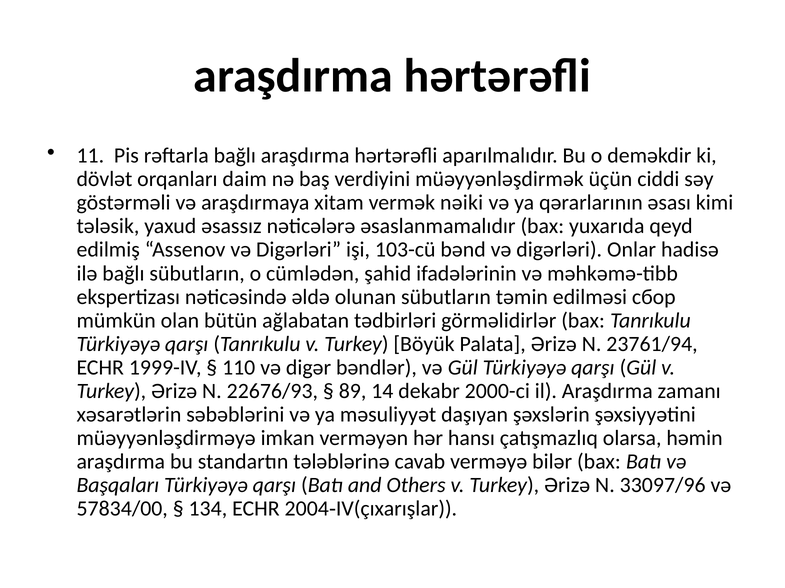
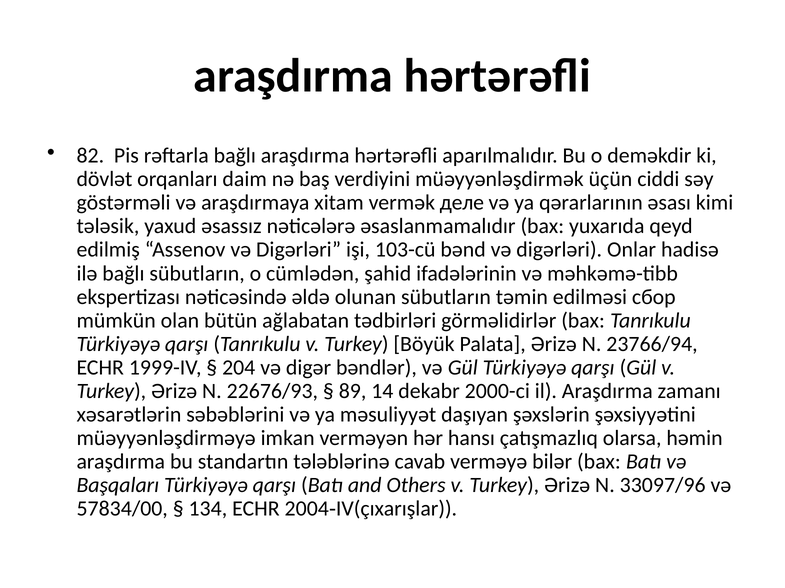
11: 11 -> 82
nəiki: nəiki -> деле
23761/94: 23761/94 -> 23766/94
110: 110 -> 204
